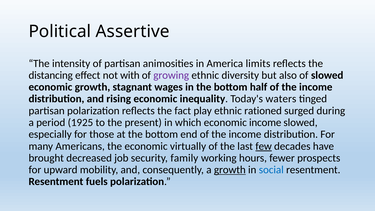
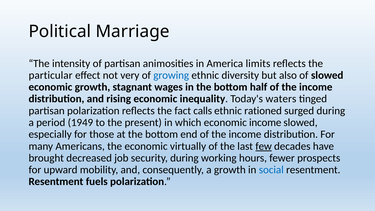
Assertive: Assertive -> Marriage
distancing: distancing -> particular
with: with -> very
growing colour: purple -> blue
play: play -> calls
1925: 1925 -> 1949
security family: family -> during
growth at (230, 170) underline: present -> none
